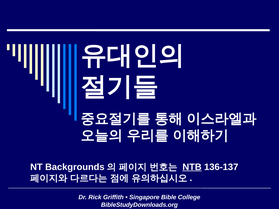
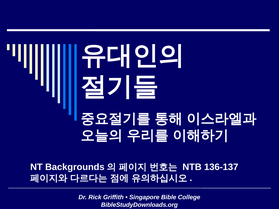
NTB underline: present -> none
